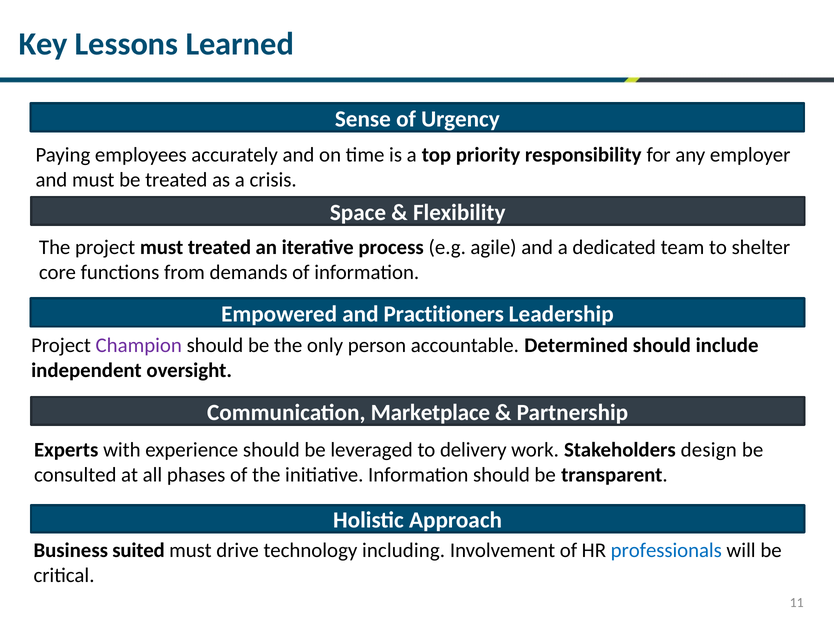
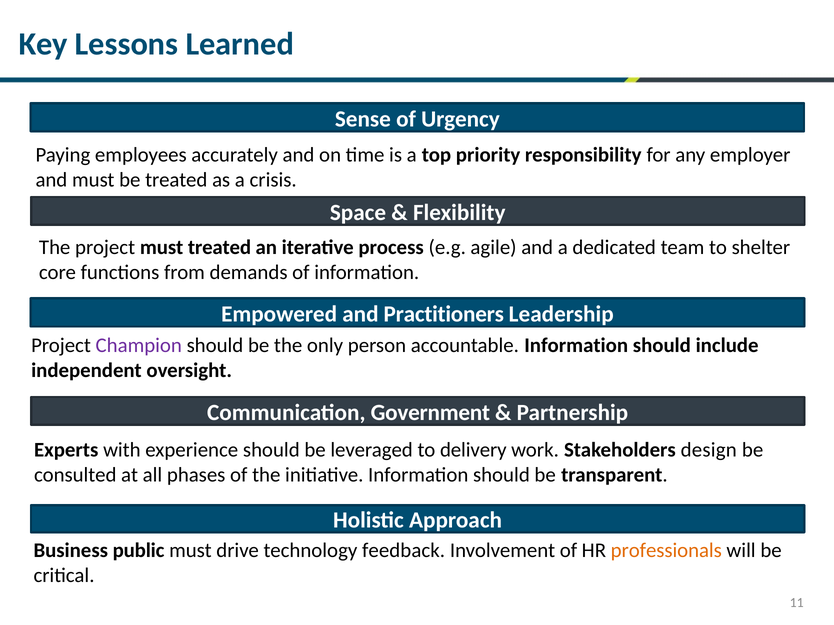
accountable Determined: Determined -> Information
Marketplace: Marketplace -> Government
suited: suited -> public
including: including -> feedback
professionals colour: blue -> orange
